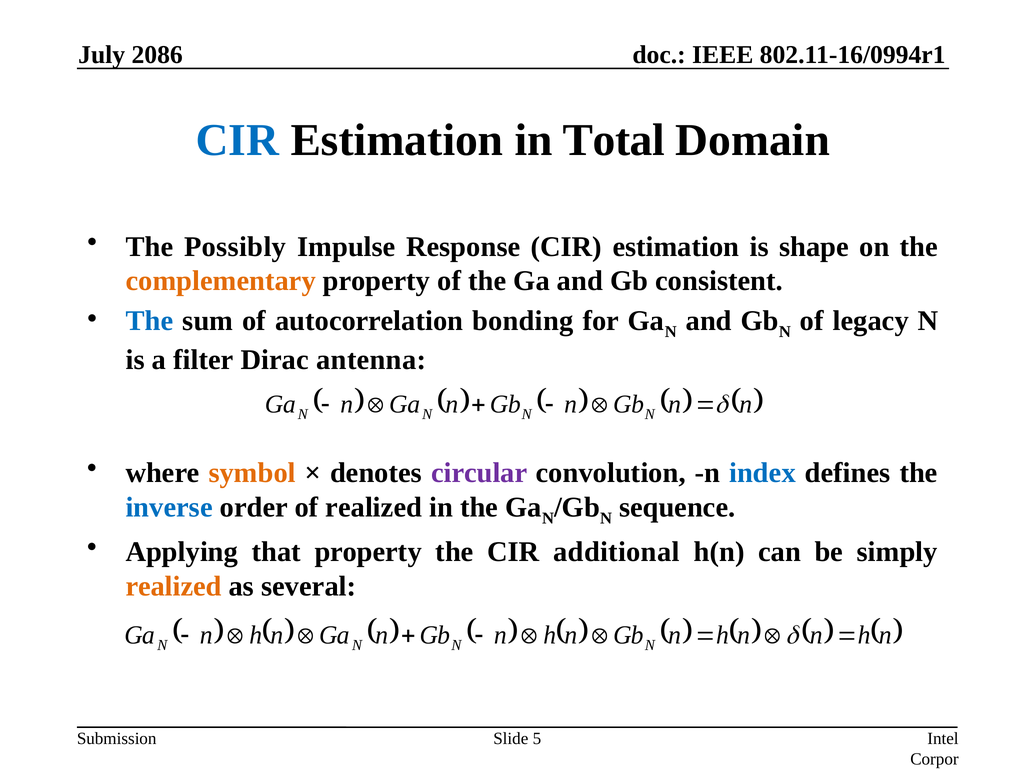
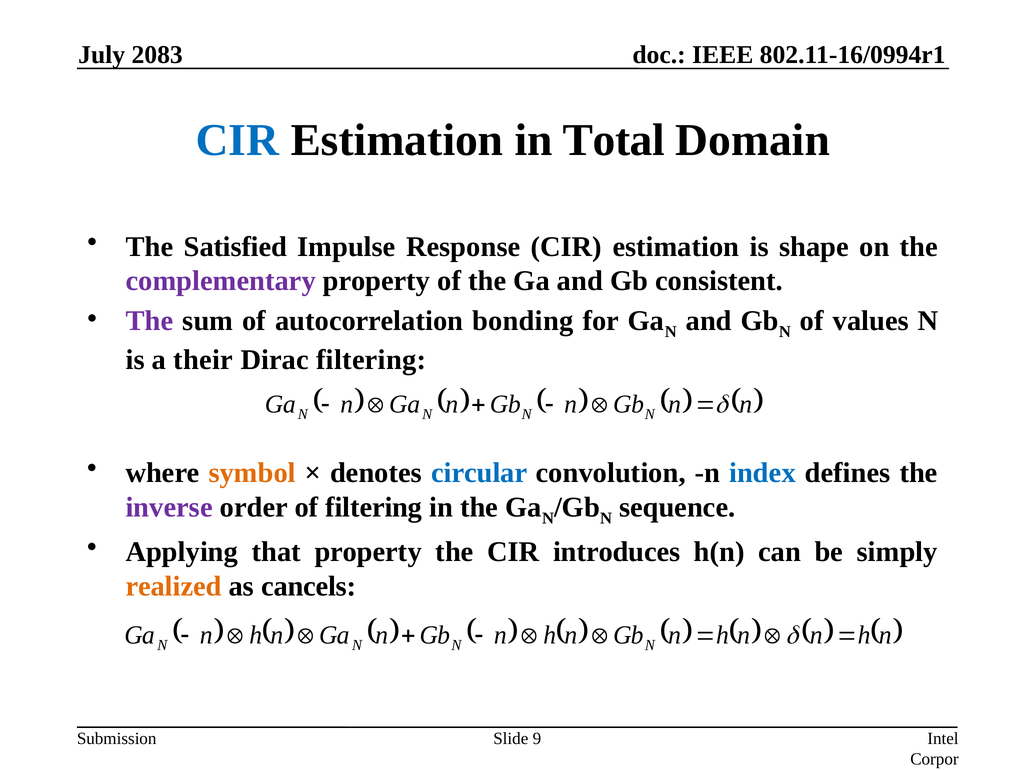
2086: 2086 -> 2083
Possibly: Possibly -> Satisfied
complementary colour: orange -> purple
The at (150, 321) colour: blue -> purple
legacy: legacy -> values
filter: filter -> their
Dirac antenna: antenna -> filtering
circular colour: purple -> blue
inverse colour: blue -> purple
of realized: realized -> filtering
additional: additional -> introduces
several: several -> cancels
5: 5 -> 9
